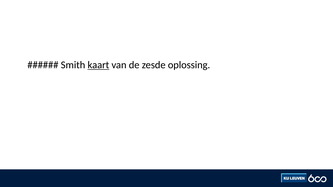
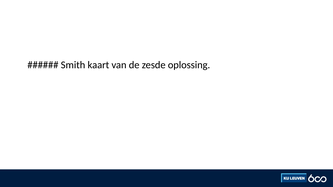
kaart underline: present -> none
